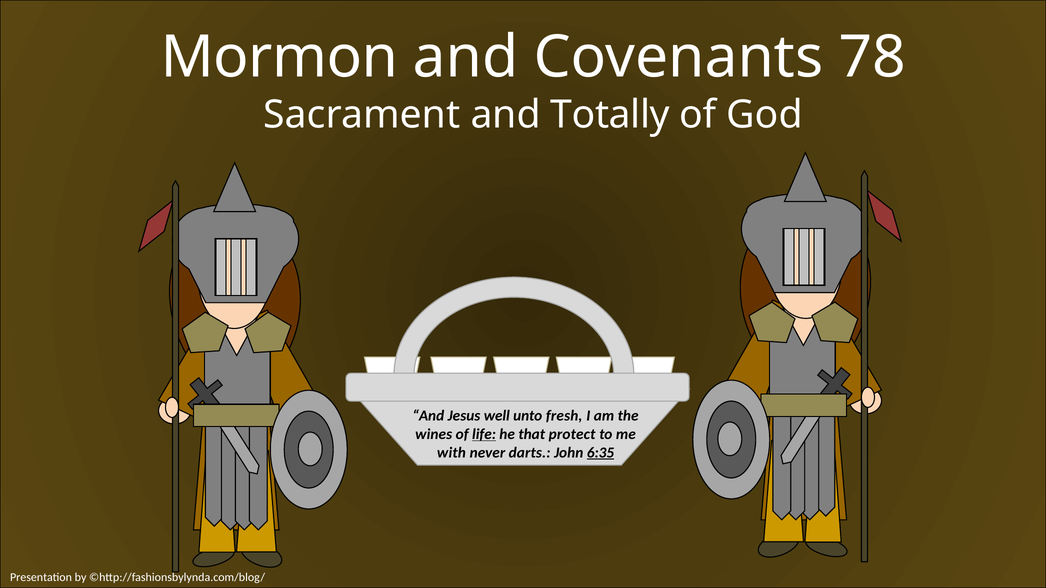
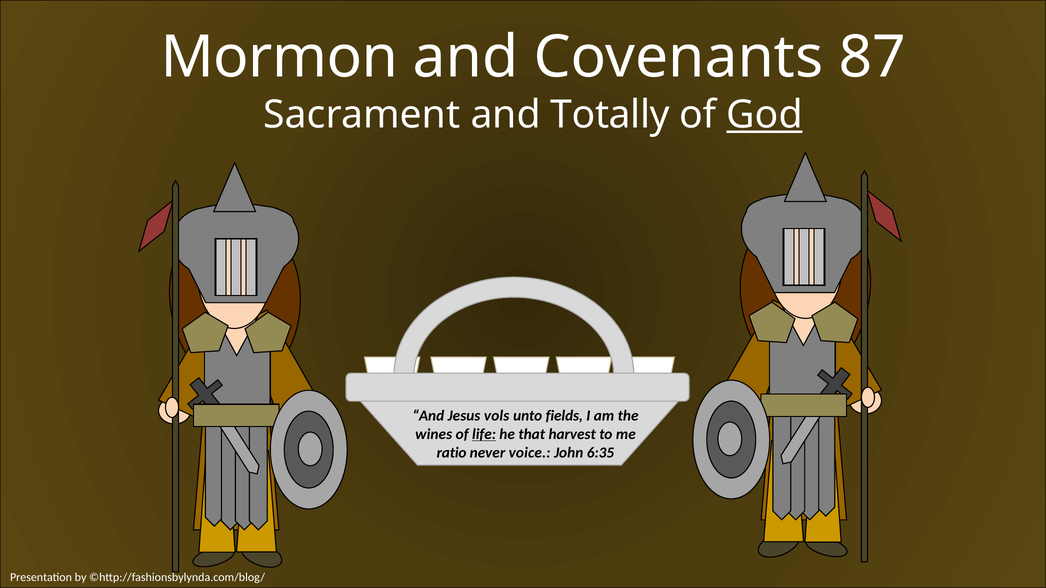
78: 78 -> 87
God underline: none -> present
well: well -> vols
fresh: fresh -> fields
protect: protect -> harvest
with: with -> ratio
darts: darts -> voice
6:35 underline: present -> none
